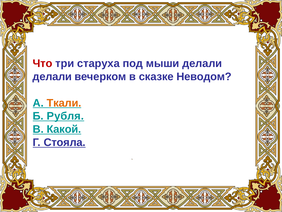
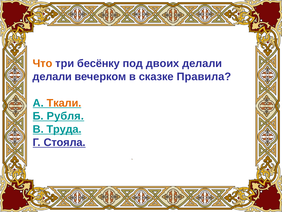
Что colour: red -> orange
старуха: старуха -> бесёнку
мыши: мыши -> двоих
Неводом: Неводом -> Правила
Какой: Какой -> Труда
